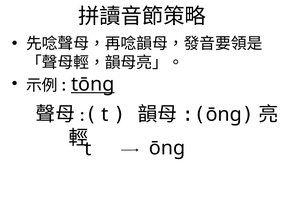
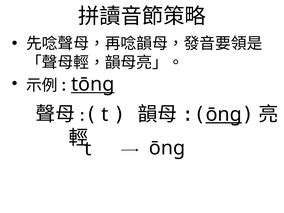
ōng at (224, 114) underline: none -> present
